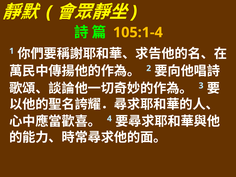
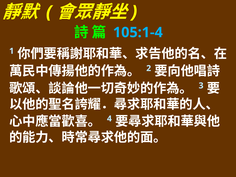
105:1-4 colour: yellow -> light blue
